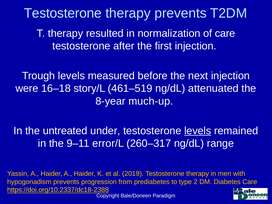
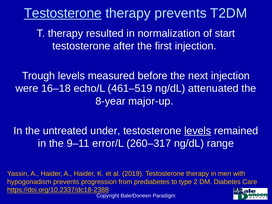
Testosterone at (63, 13) underline: none -> present
of care: care -> start
story/L: story/L -> echo/L
much-up: much-up -> major-up
